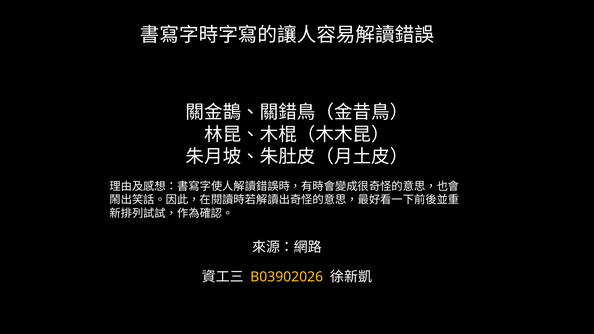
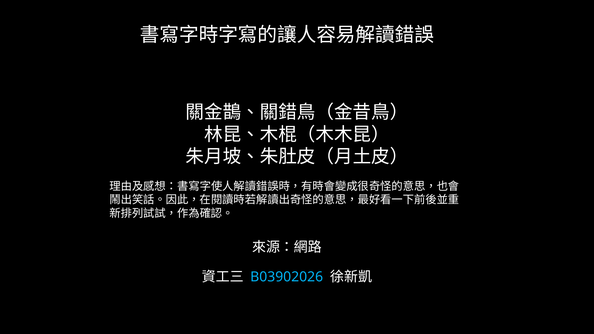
B03902026 colour: yellow -> light blue
